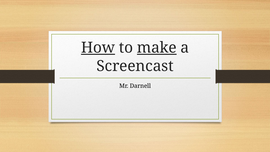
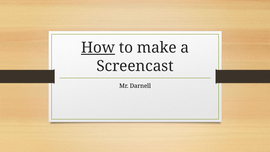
make underline: present -> none
